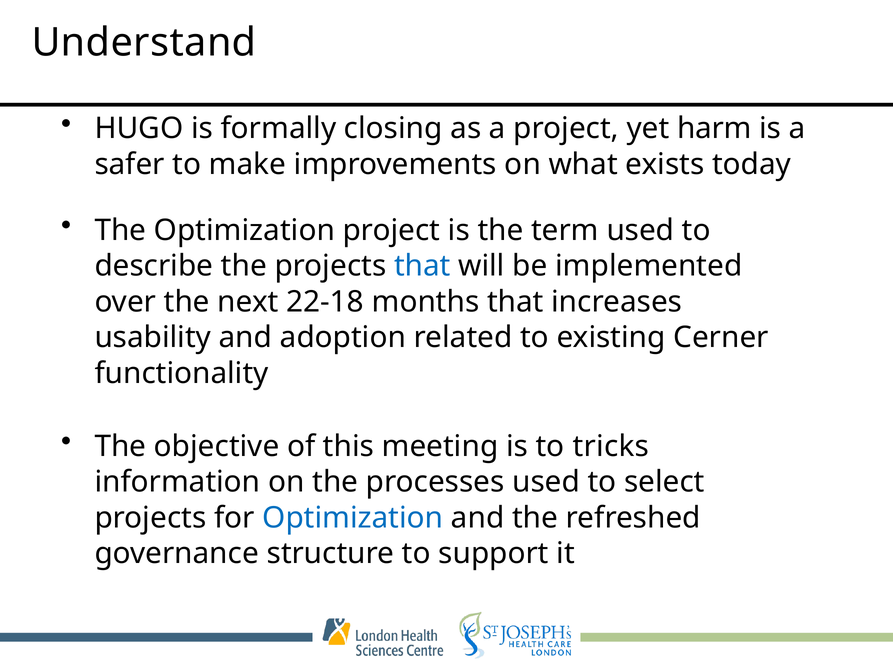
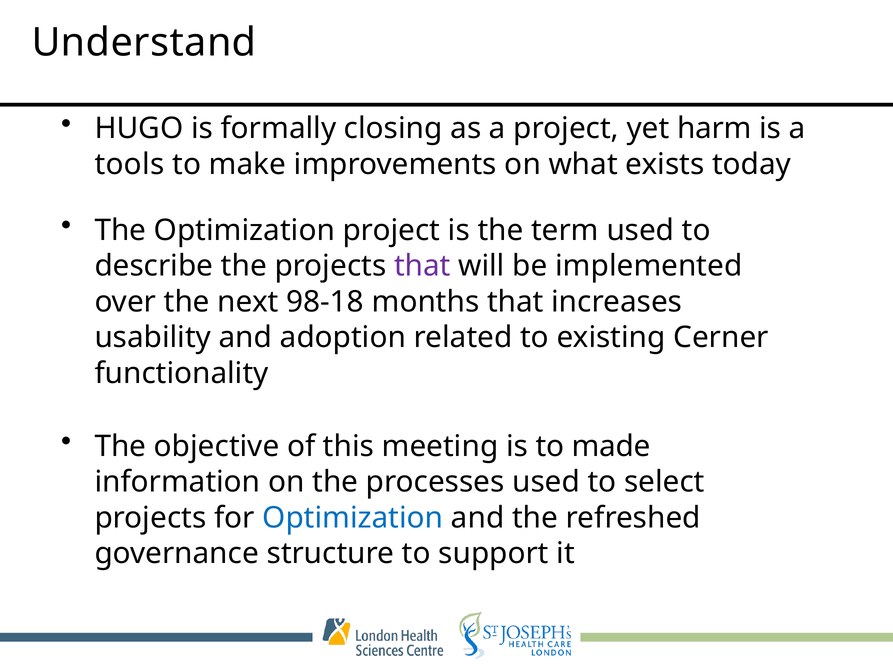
safer: safer -> tools
that at (422, 266) colour: blue -> purple
22-18: 22-18 -> 98-18
tricks: tricks -> made
